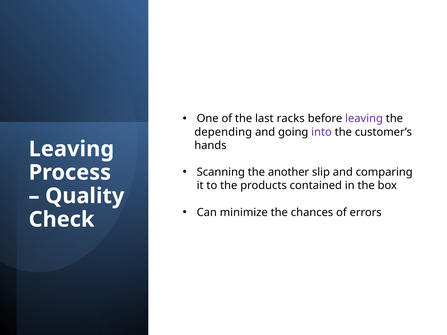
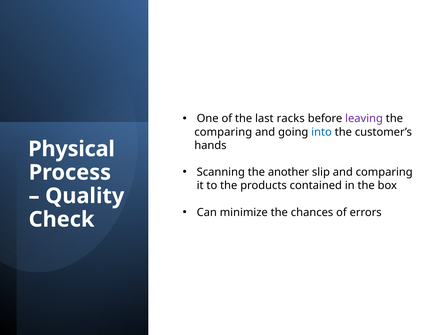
depending at (223, 132): depending -> comparing
into colour: purple -> blue
Leaving at (71, 149): Leaving -> Physical
